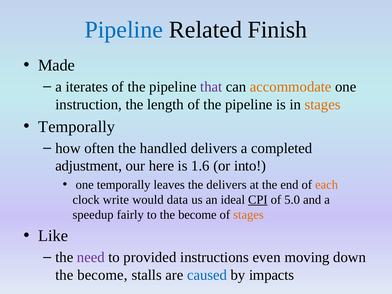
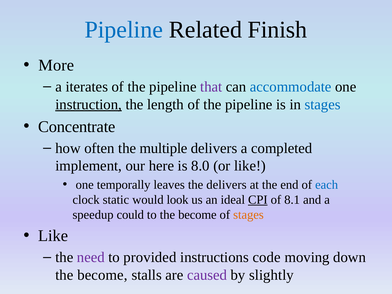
Made: Made -> More
accommodate colour: orange -> blue
instruction underline: none -> present
stages at (323, 104) colour: orange -> blue
Temporally at (77, 127): Temporally -> Concentrate
handled: handled -> multiple
adjustment: adjustment -> implement
1.6: 1.6 -> 8.0
or into: into -> like
each colour: orange -> blue
write: write -> static
data: data -> look
5.0: 5.0 -> 8.1
fairly: fairly -> could
even: even -> code
caused colour: blue -> purple
impacts: impacts -> slightly
